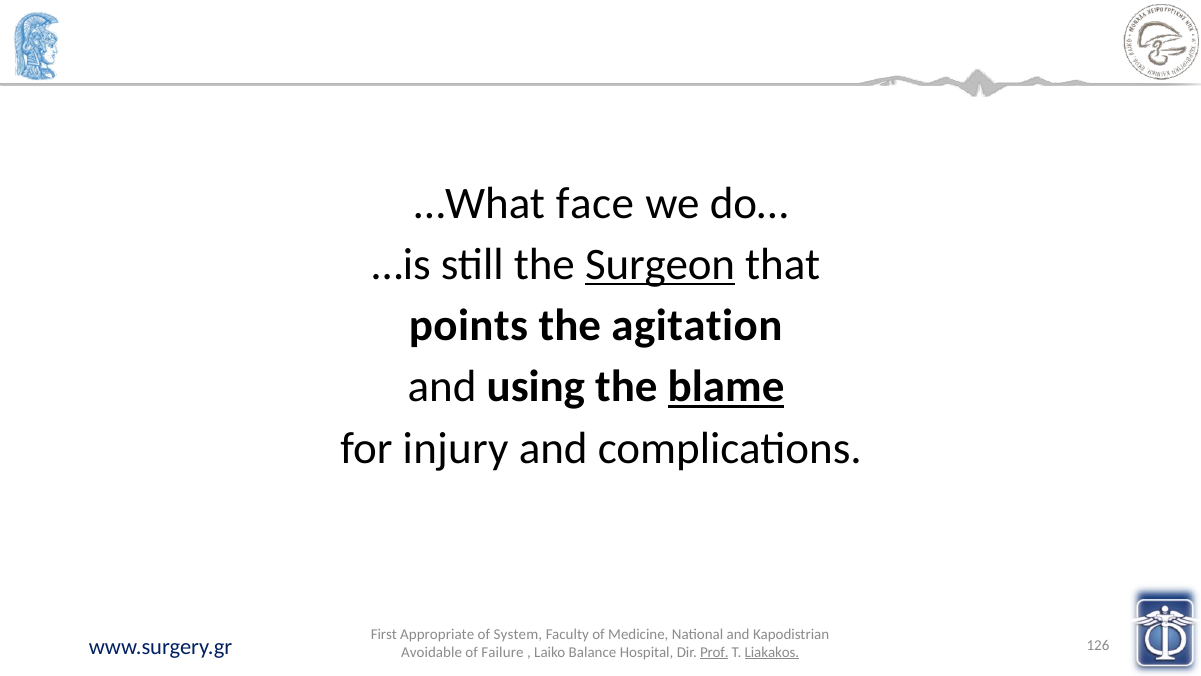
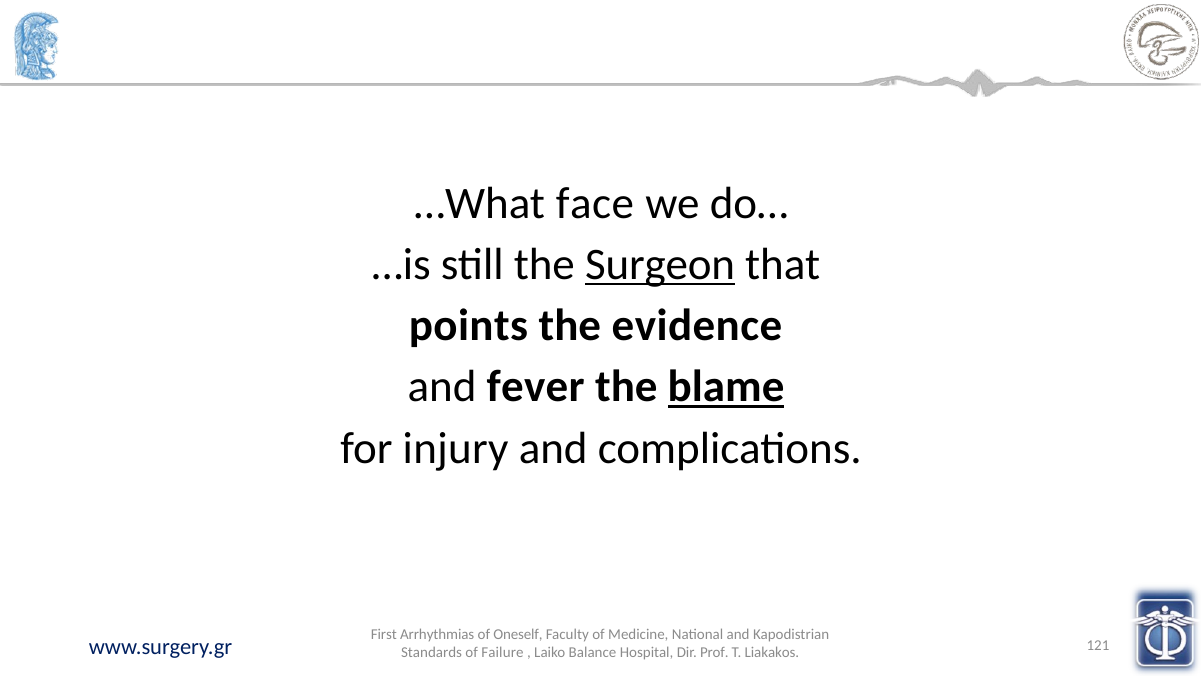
agitation: agitation -> evidence
using: using -> fever
Appropriate: Appropriate -> Arrhythmias
System: System -> Oneself
126: 126 -> 121
Avoidable: Avoidable -> Standards
Prof underline: present -> none
Liakakos underline: present -> none
